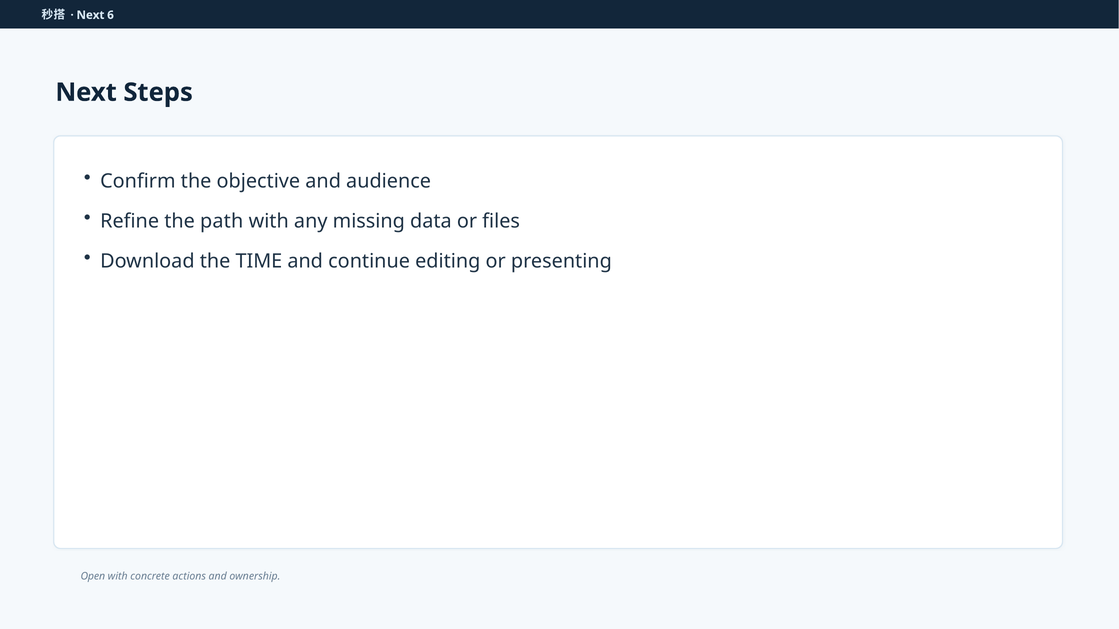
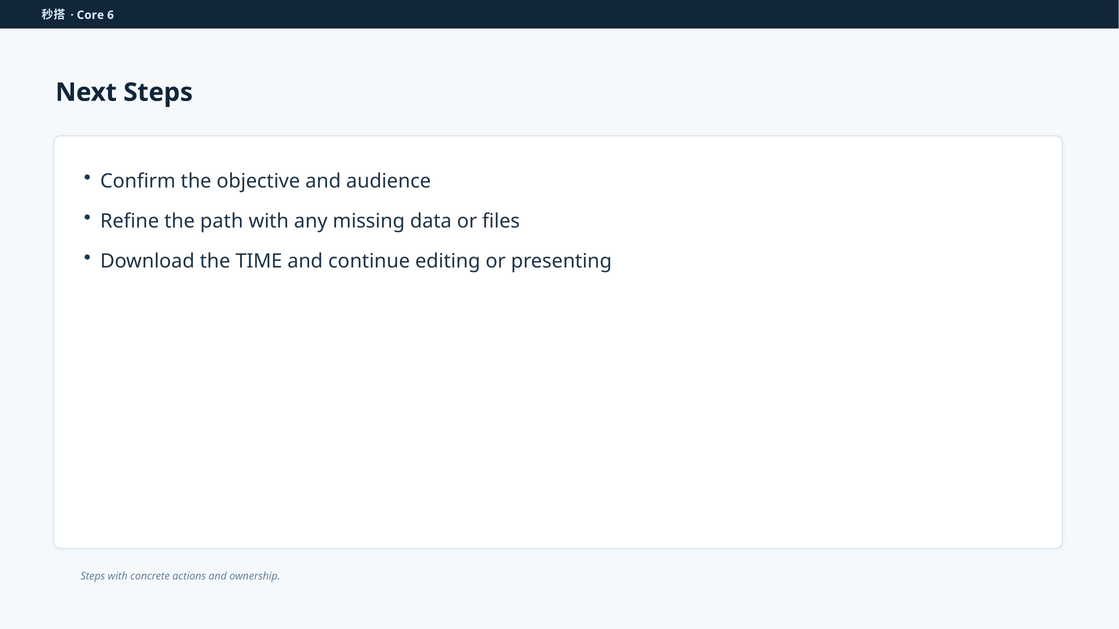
Next at (90, 15): Next -> Core
Open at (93, 576): Open -> Steps
